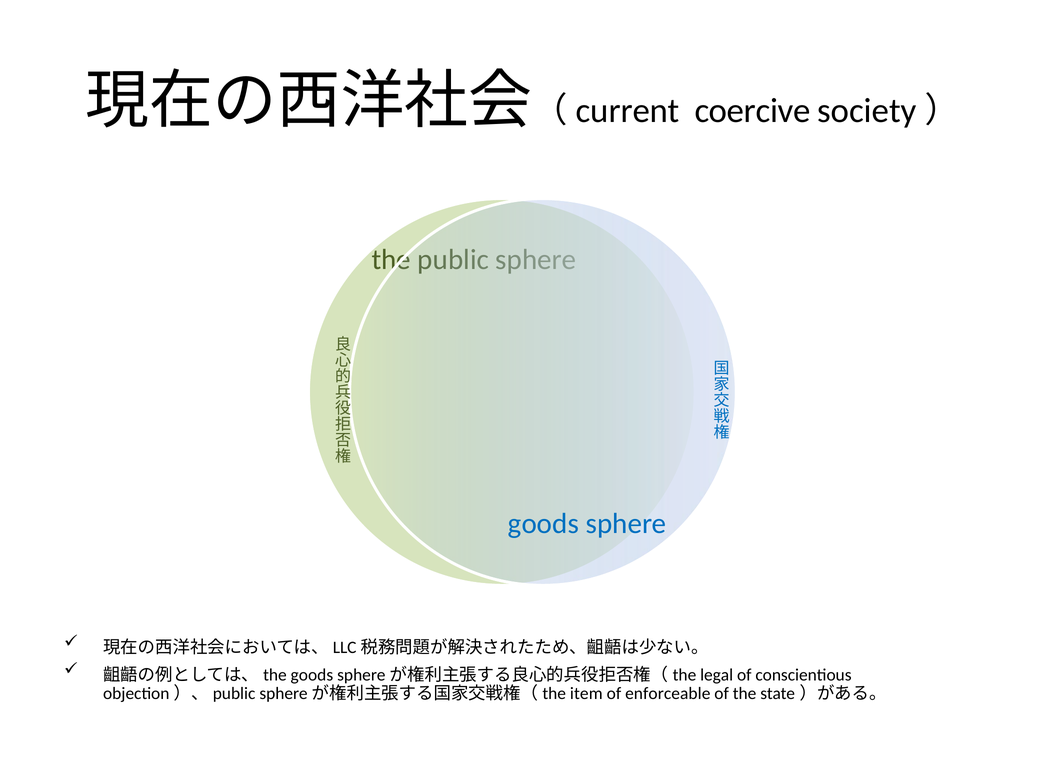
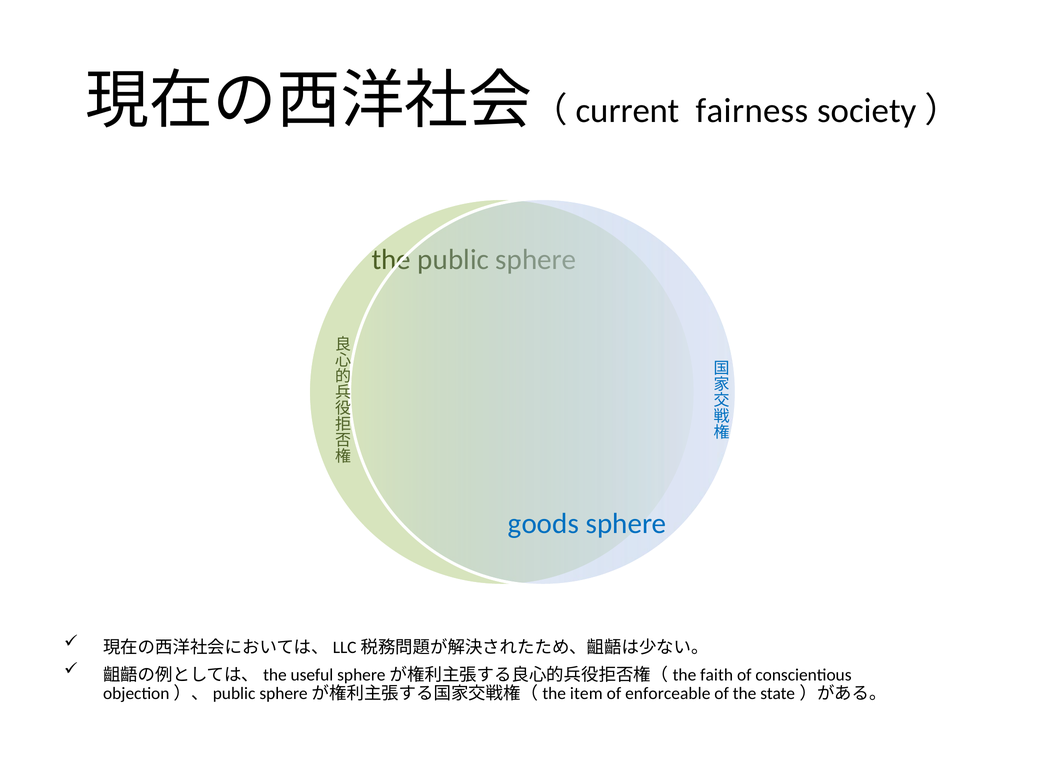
coercive: coercive -> fairness
goods at (312, 675): goods -> useful
legal: legal -> faith
